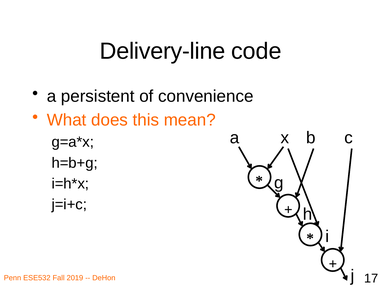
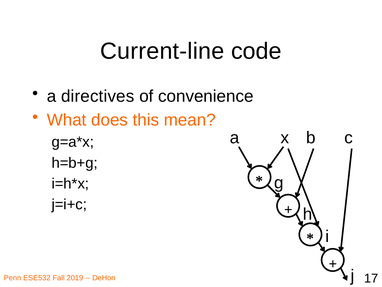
Delivery-line: Delivery-line -> Current-line
persistent: persistent -> directives
